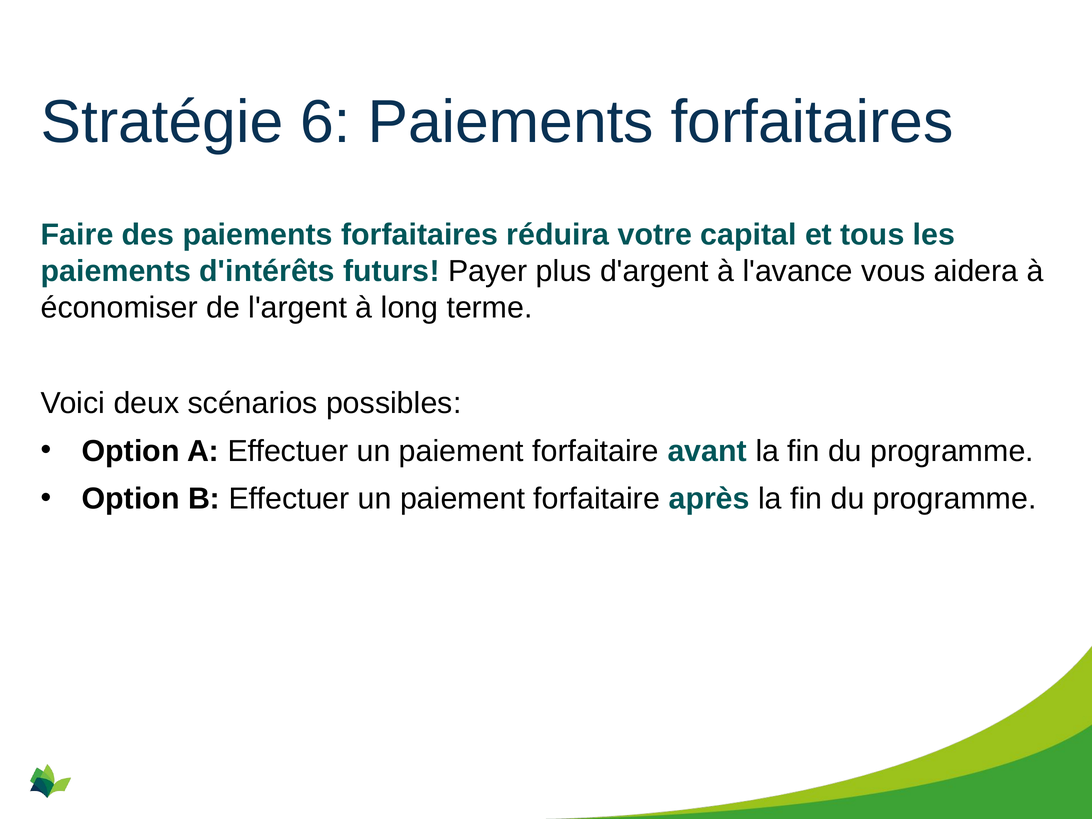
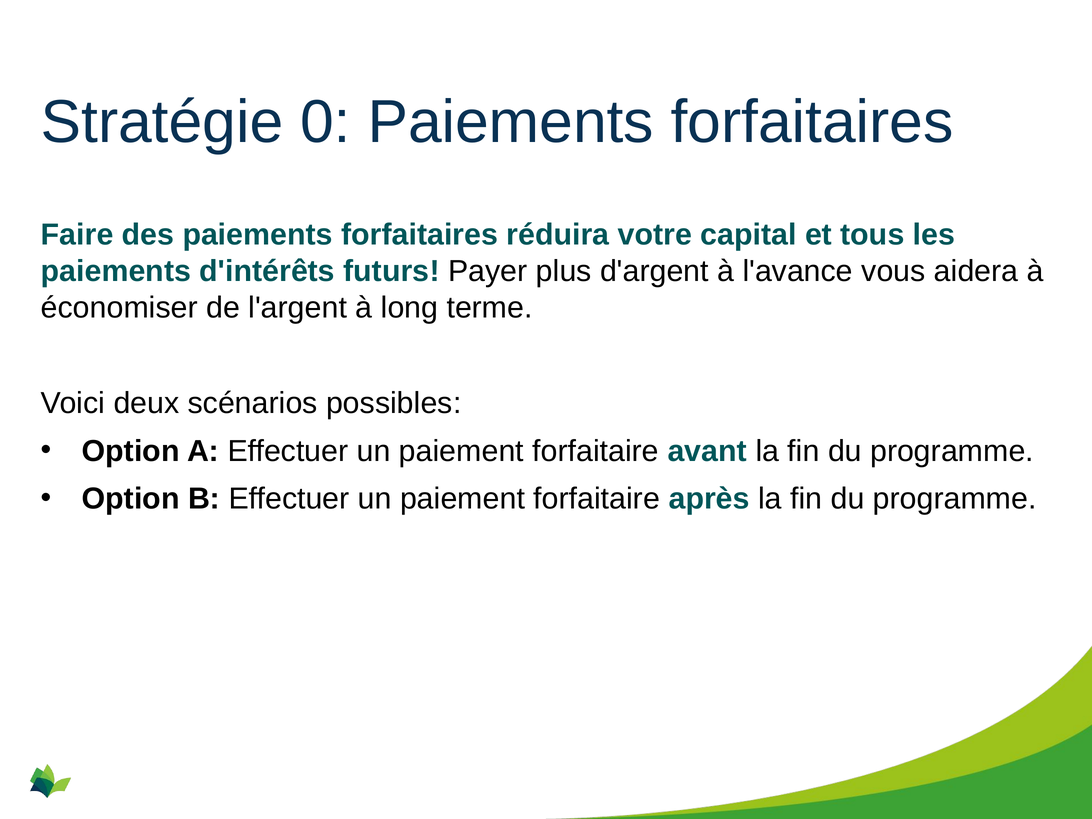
6: 6 -> 0
